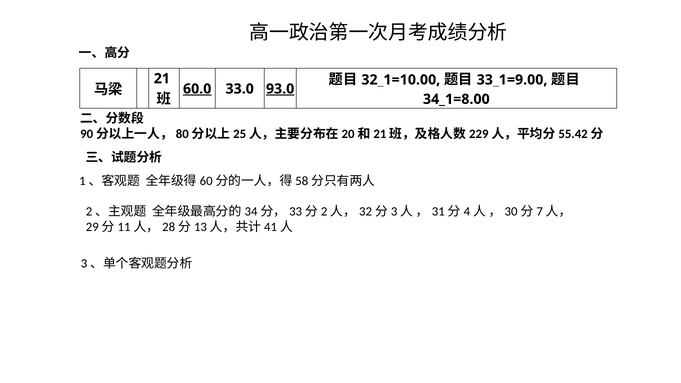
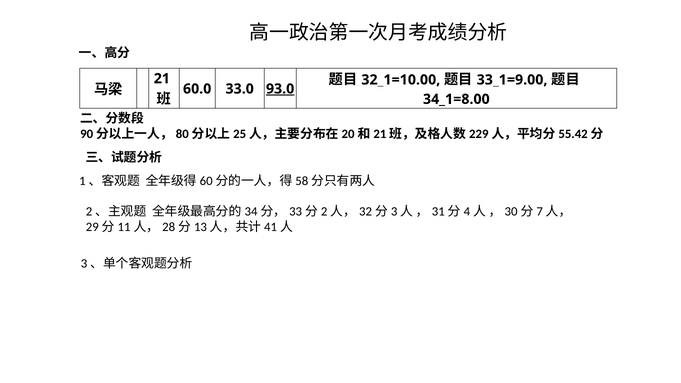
60.0 underline: present -> none
